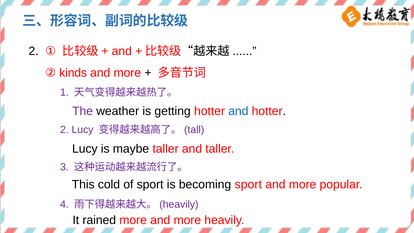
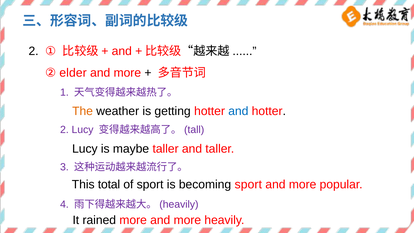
kinds: kinds -> elder
The colour: purple -> orange
cold: cold -> total
